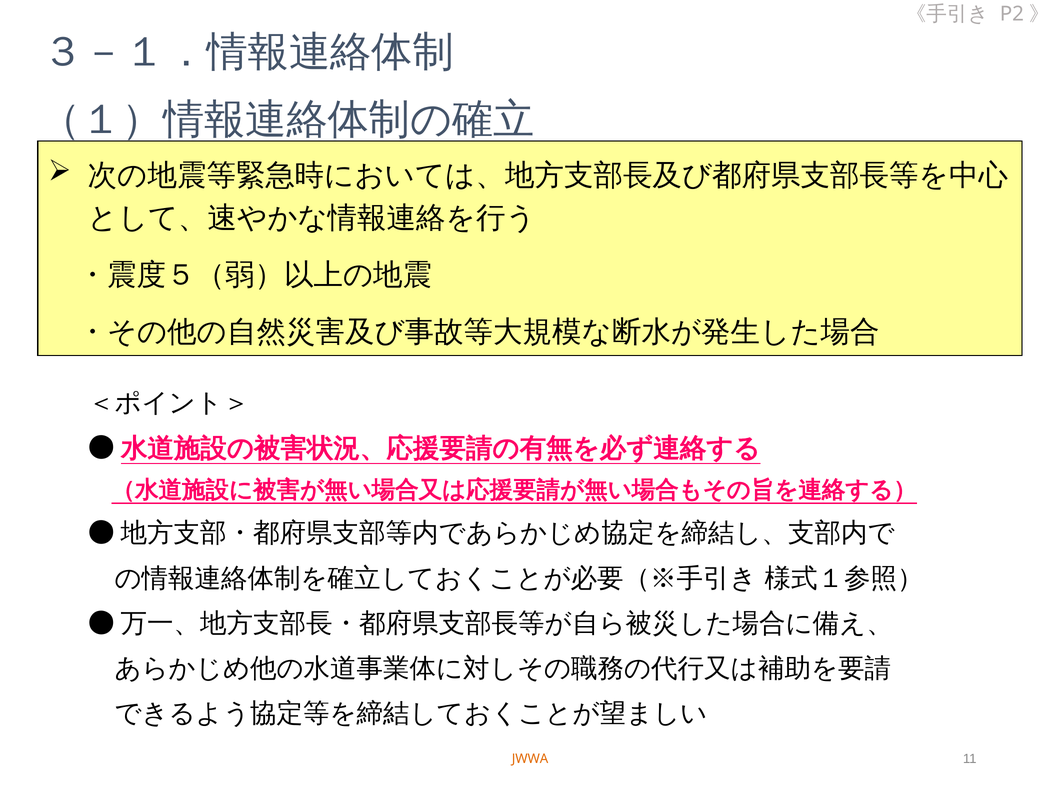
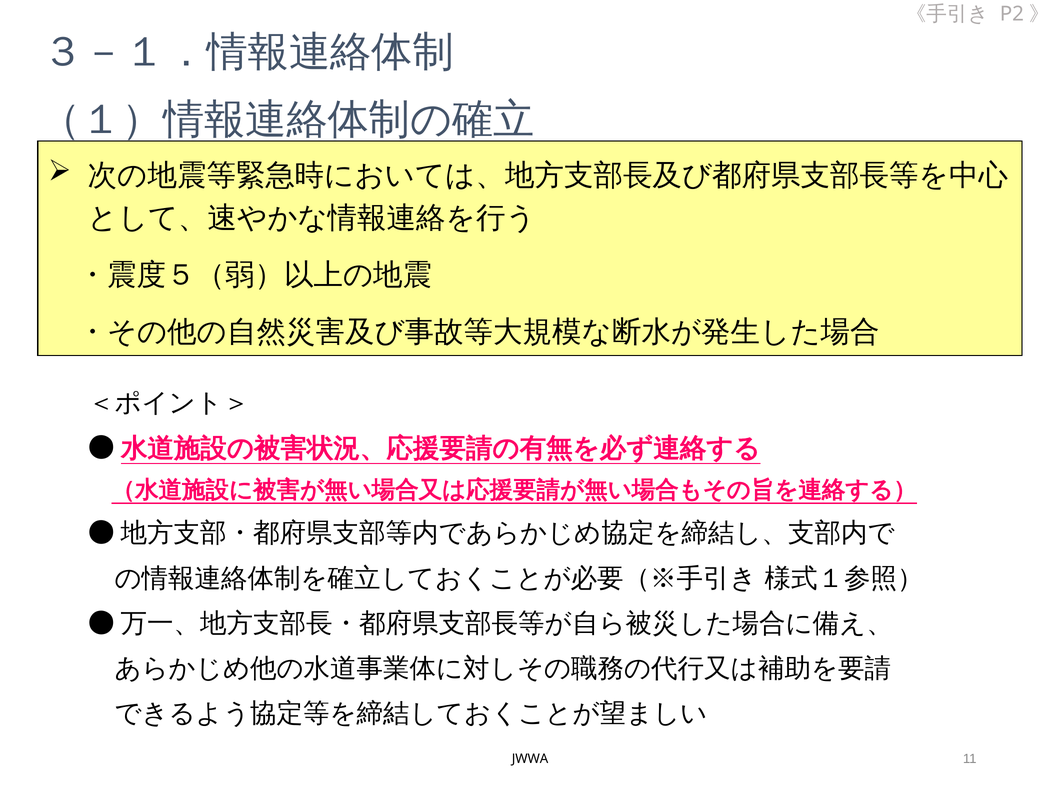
JWWA colour: orange -> black
